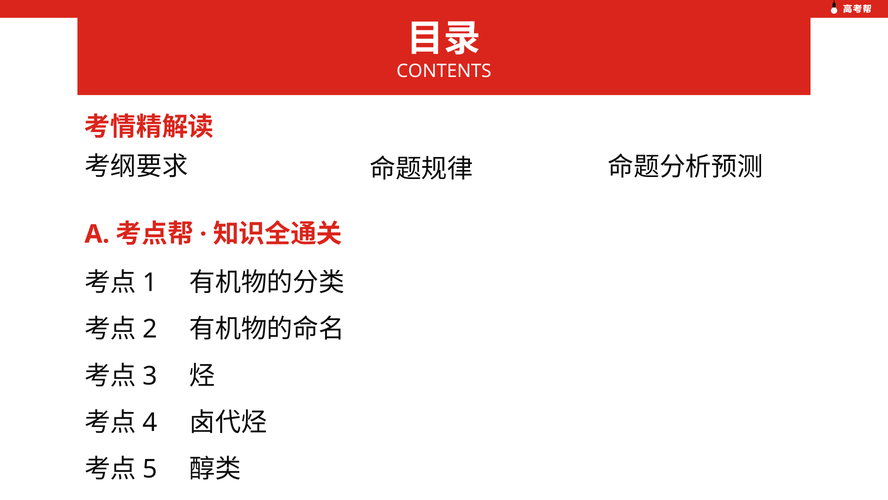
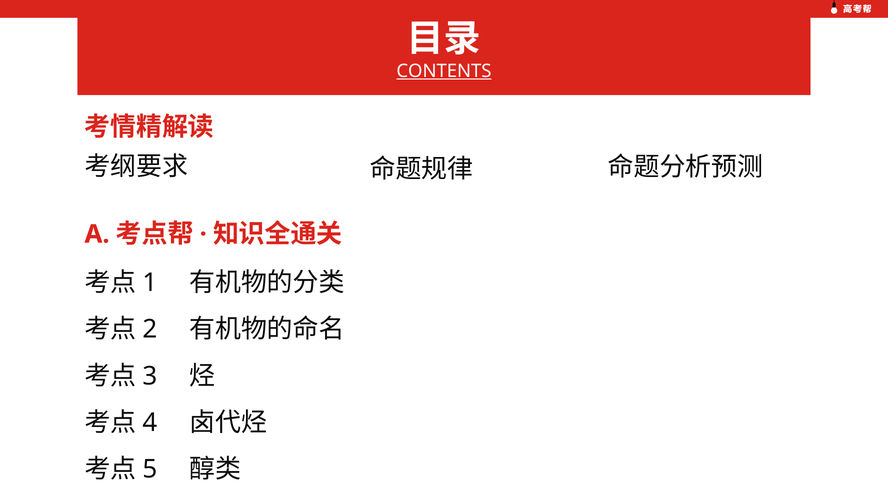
CONTENTS underline: none -> present
